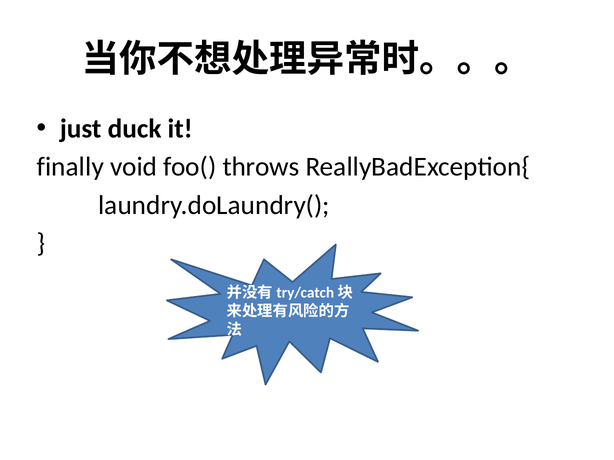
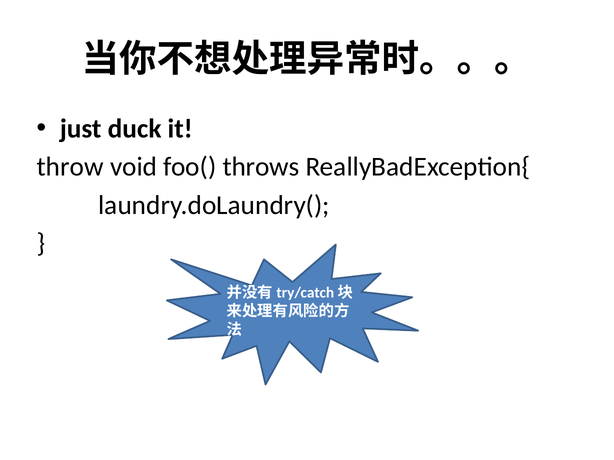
finally: finally -> throw
